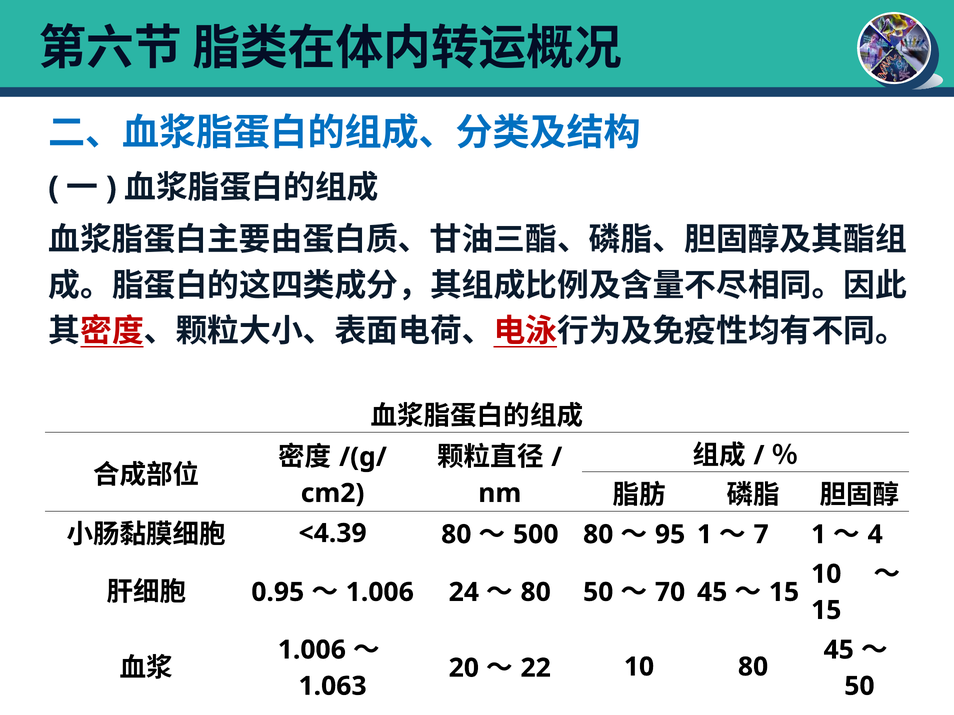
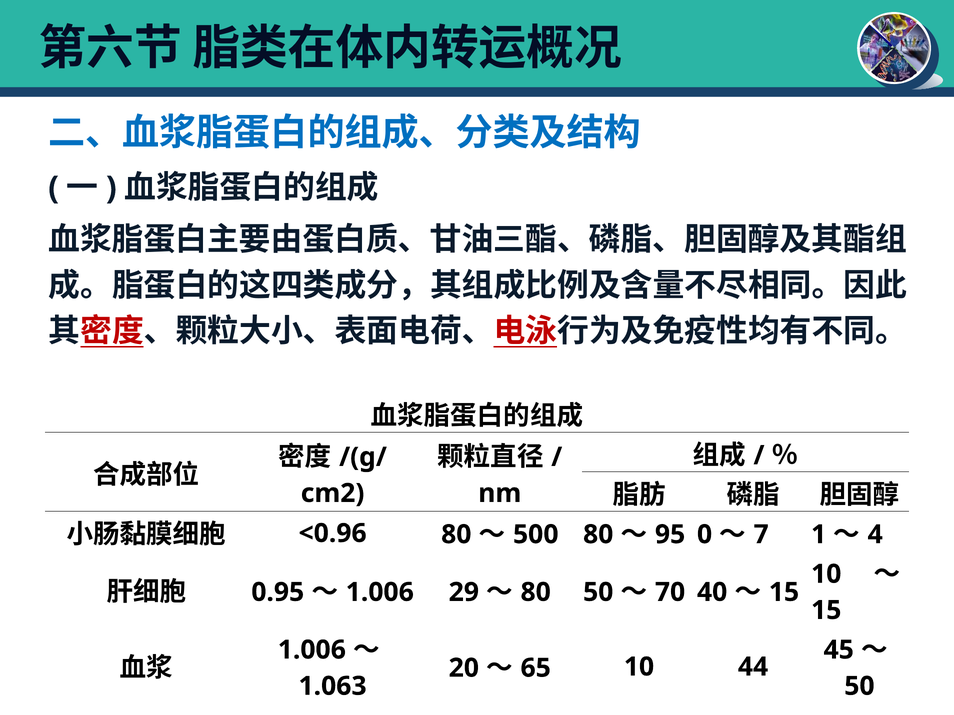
<4.39: <4.39 -> <0.96
1 at (705, 535): 1 -> 0
24: 24 -> 29
45 at (712, 593): 45 -> 40
22: 22 -> 65
10 80: 80 -> 44
